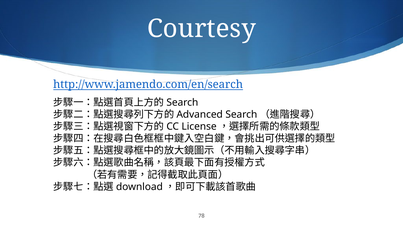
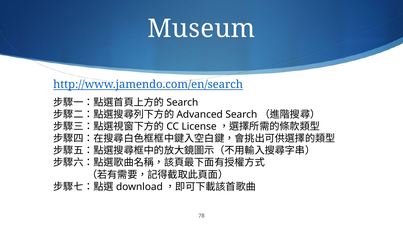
Courtesy: Courtesy -> Museum
